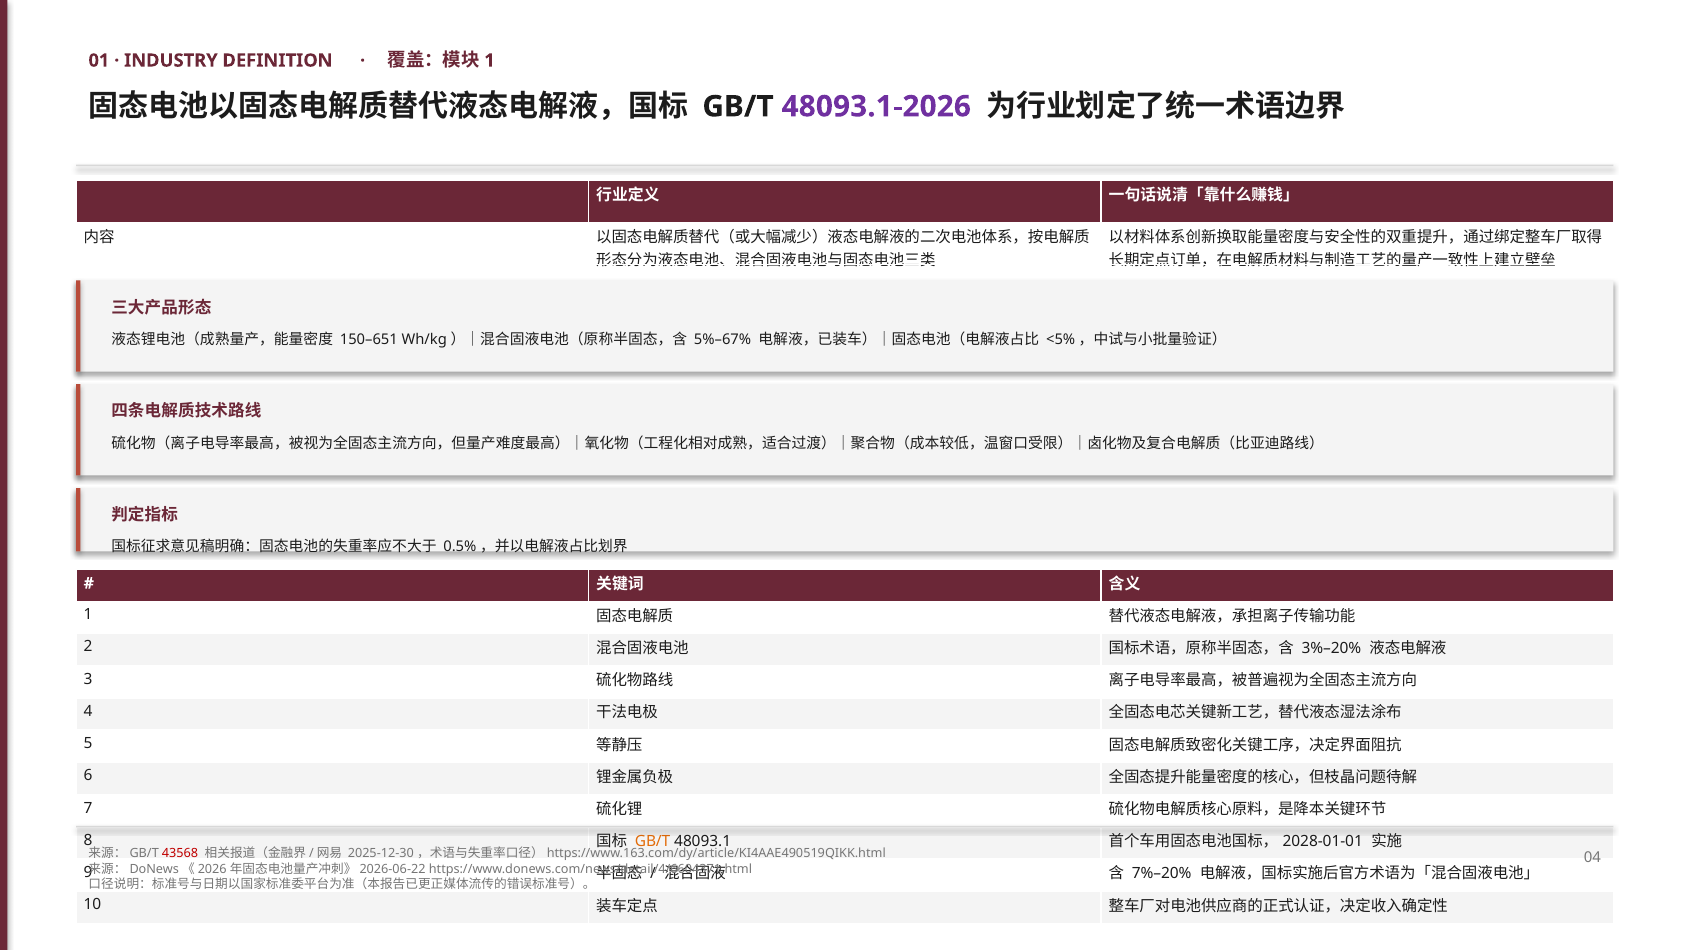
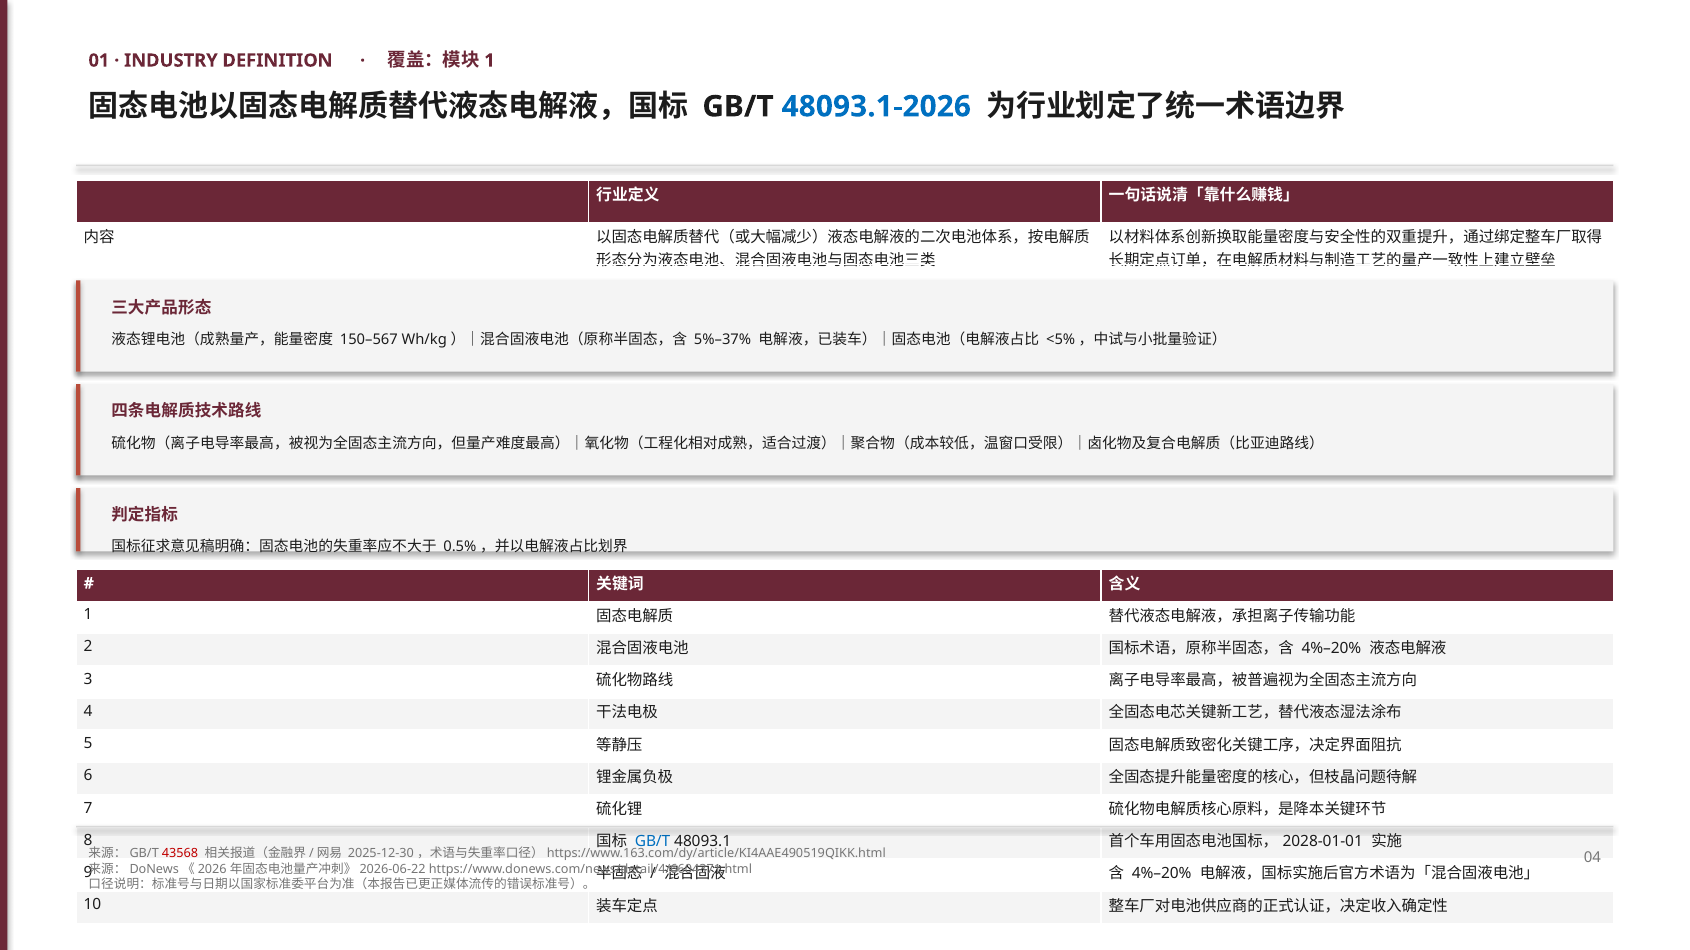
48093.1-2026 colour: purple -> blue
150–651: 150–651 -> 150–567
5%–67%: 5%–67% -> 5%–37%
3%–20% at (1331, 649): 3%–20% -> 4%–20%
GB/T at (653, 842) colour: orange -> blue
7%–20% at (1162, 874): 7%–20% -> 4%–20%
